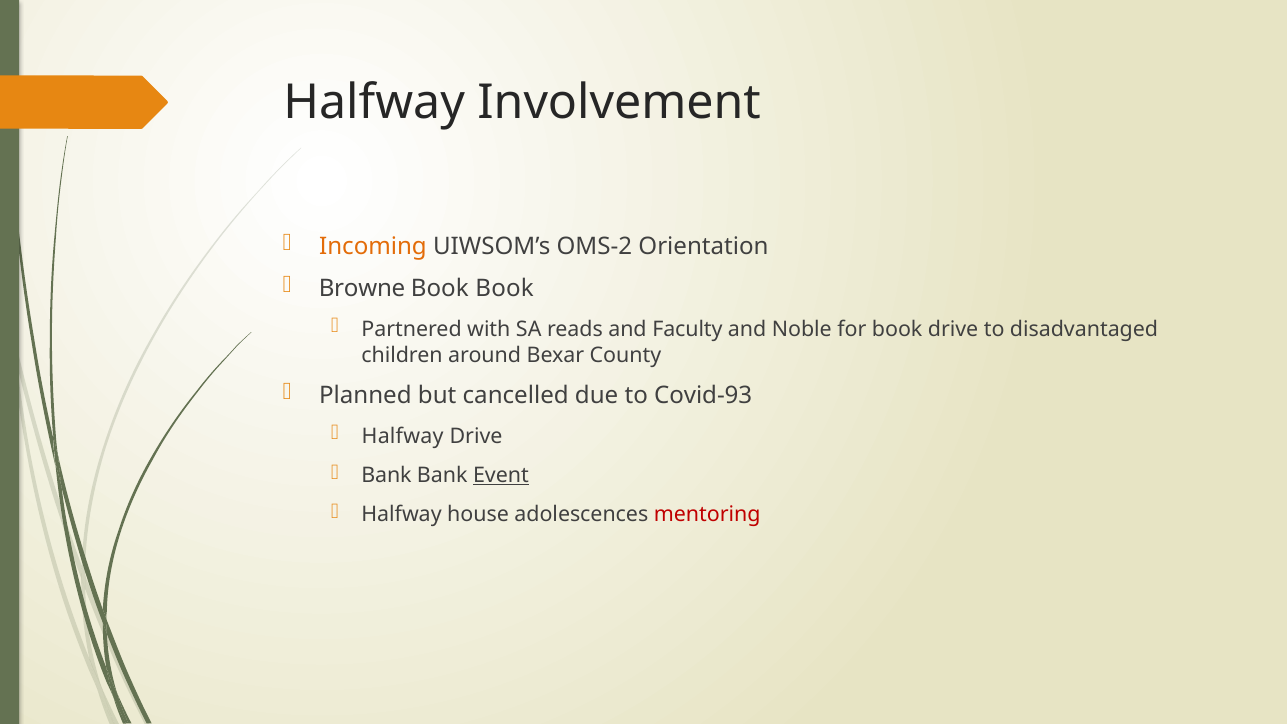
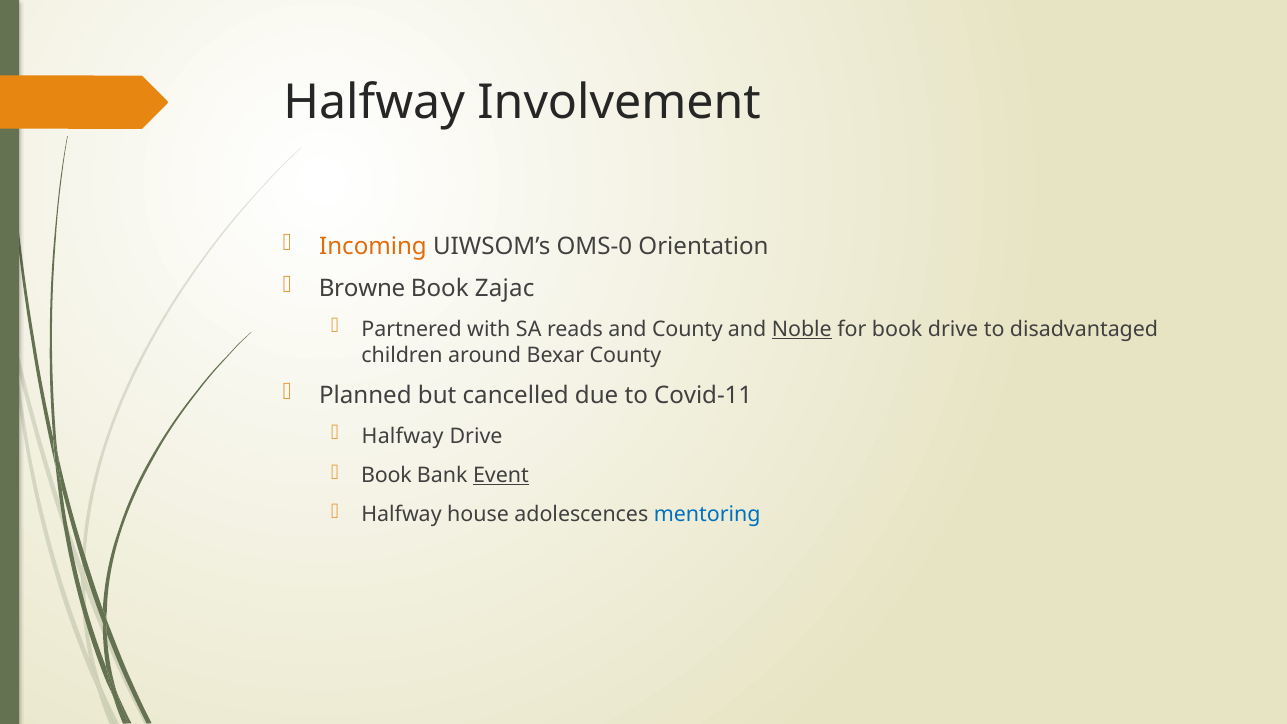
OMS-2: OMS-2 -> OMS-0
Book Book: Book -> Zajac
and Faculty: Faculty -> County
Noble underline: none -> present
Covid-93: Covid-93 -> Covid-11
Bank at (386, 476): Bank -> Book
mentoring colour: red -> blue
